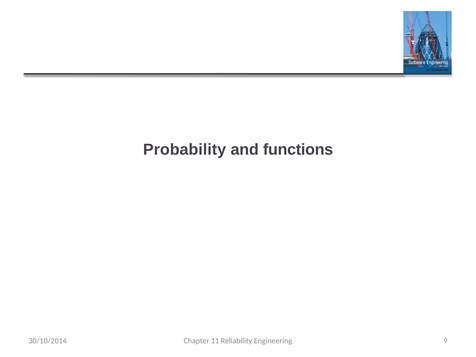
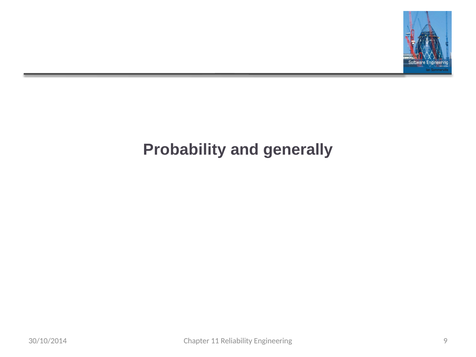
functions: functions -> generally
